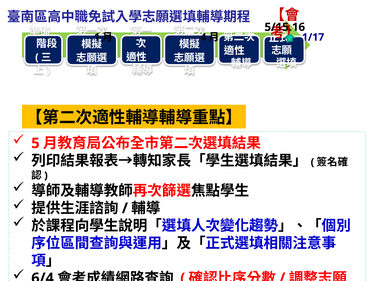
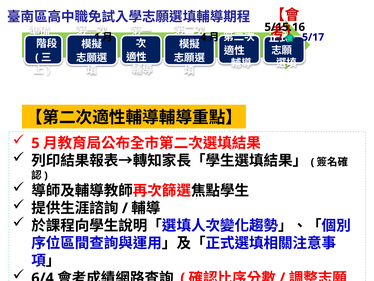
1/17: 1/17 -> 5/17
